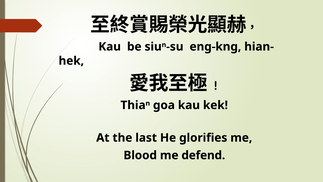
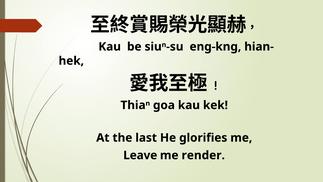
Blood: Blood -> Leave
defend: defend -> render
